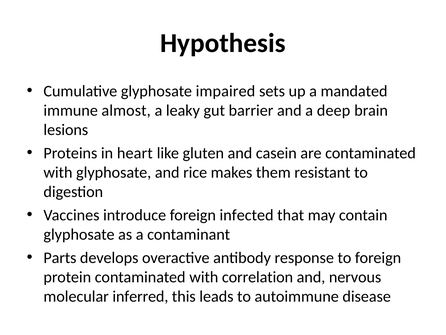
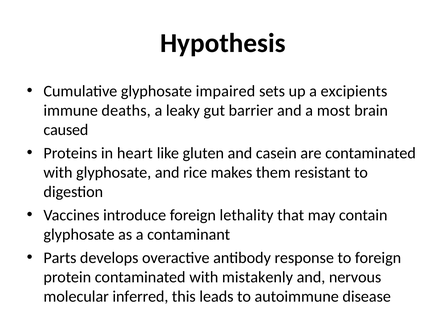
mandated: mandated -> excipients
almost: almost -> deaths
deep: deep -> most
lesions: lesions -> caused
infected: infected -> lethality
correlation: correlation -> mistakenly
